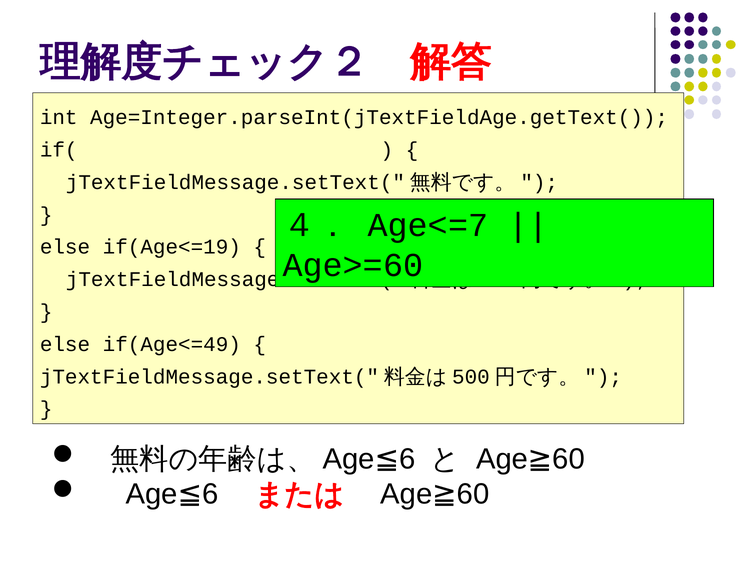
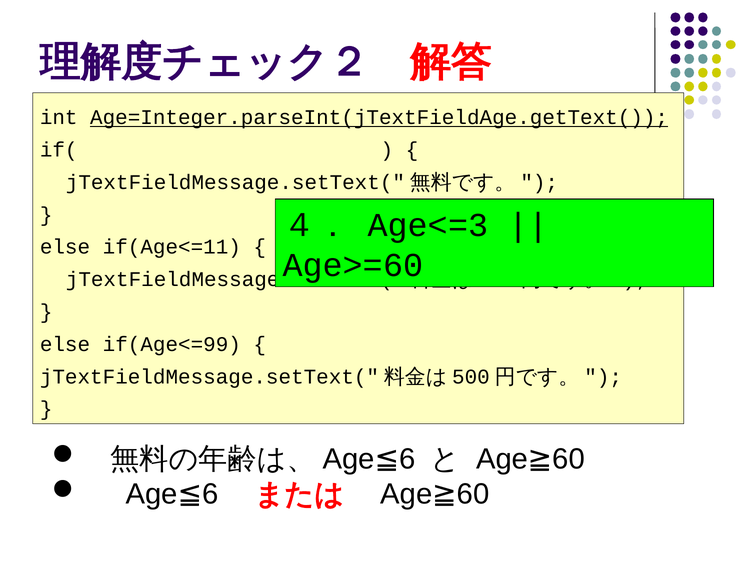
Age=Integer.parseInt(jTextFieldAge.getText( underline: none -> present
Age<=7: Age<=7 -> Age<=3
if(Age<=19: if(Age<=19 -> if(Age<=11
if(Age<=49: if(Age<=49 -> if(Age<=99
